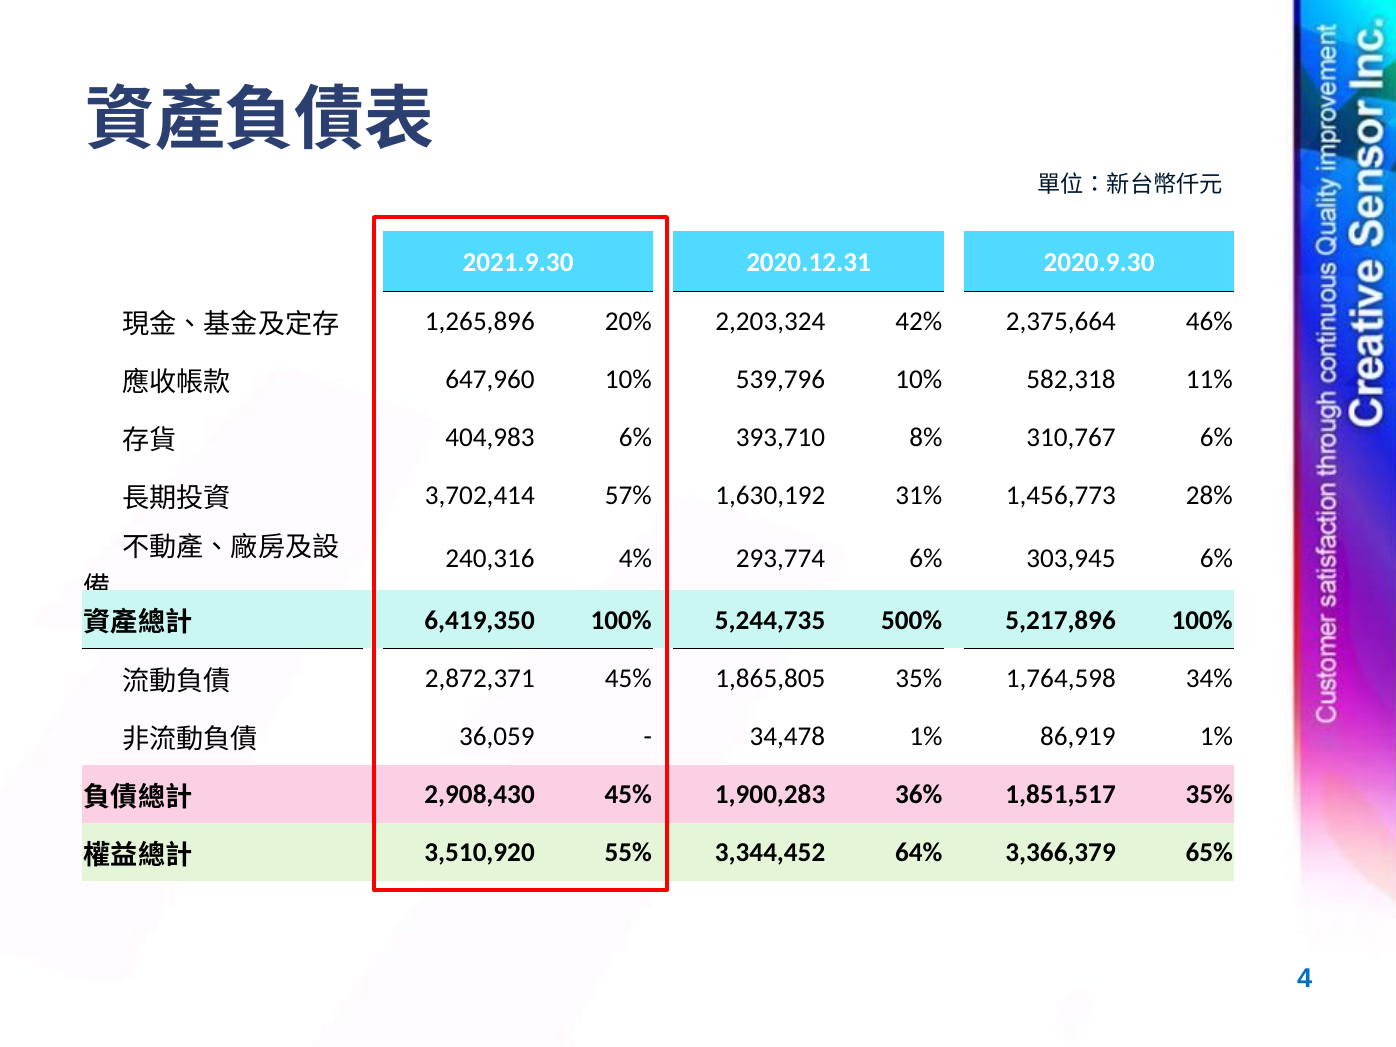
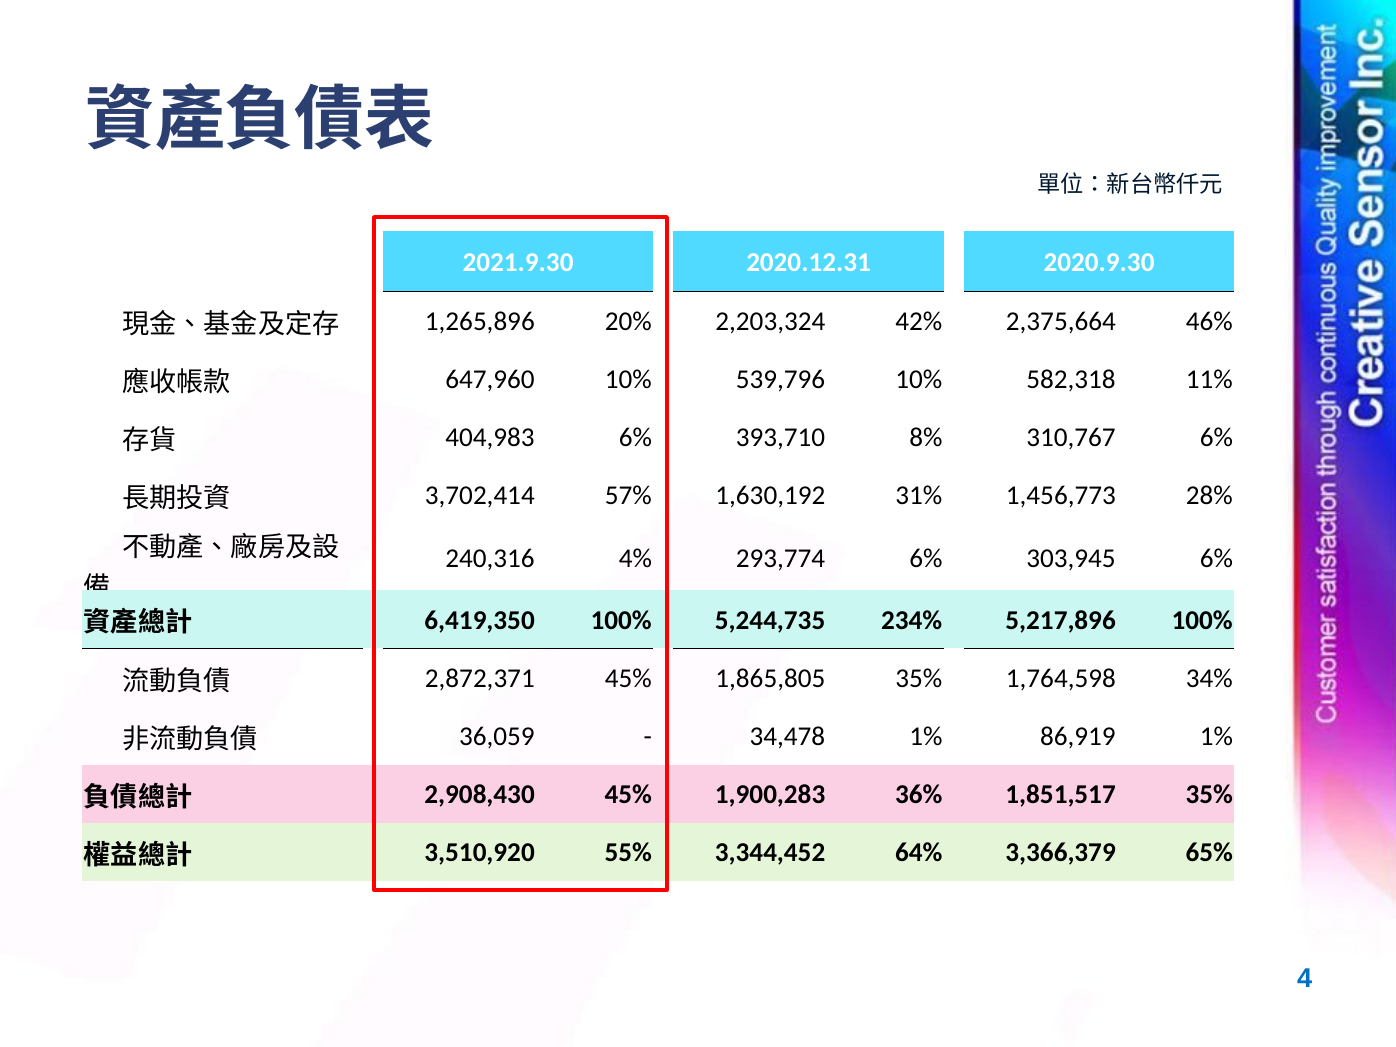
500%: 500% -> 234%
